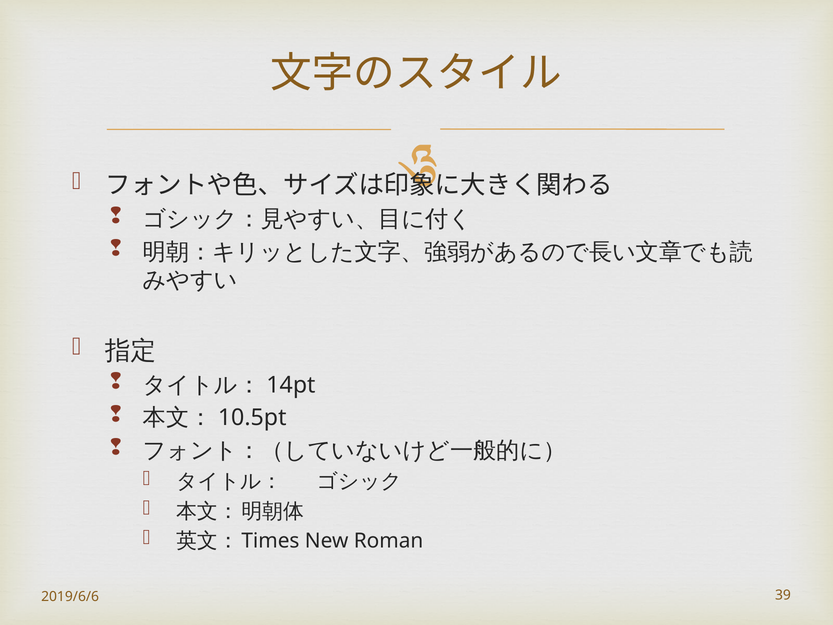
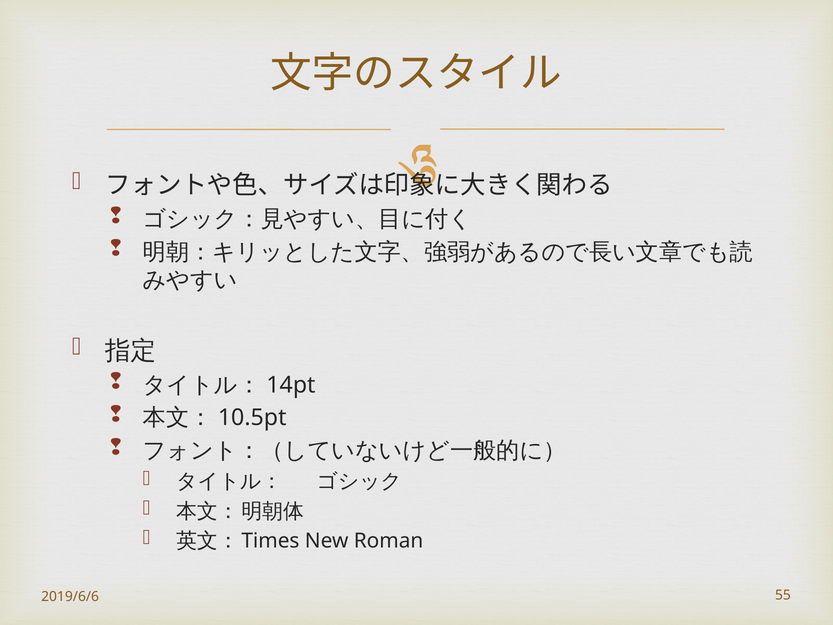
39: 39 -> 55
